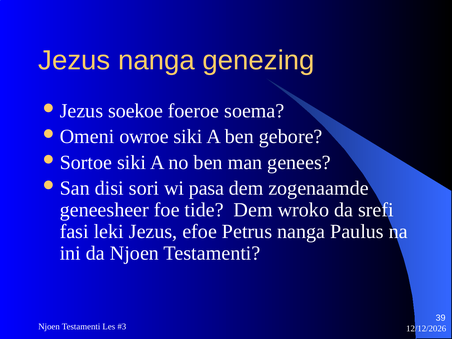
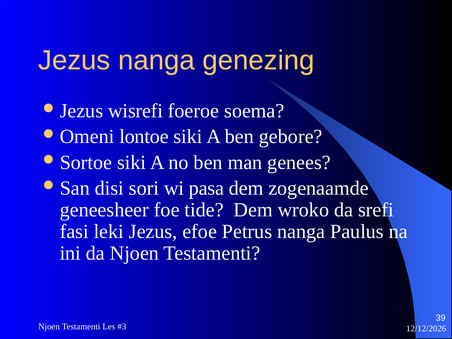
soekoe: soekoe -> wisrefi
owroe: owroe -> lontoe
